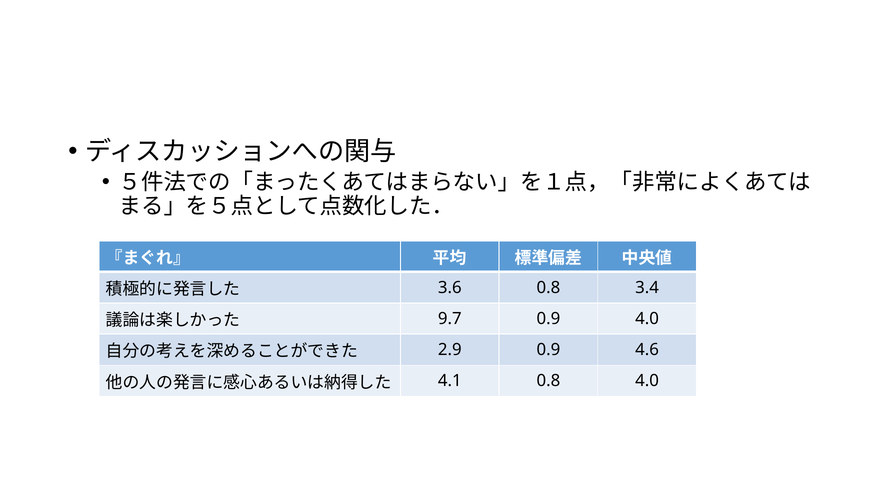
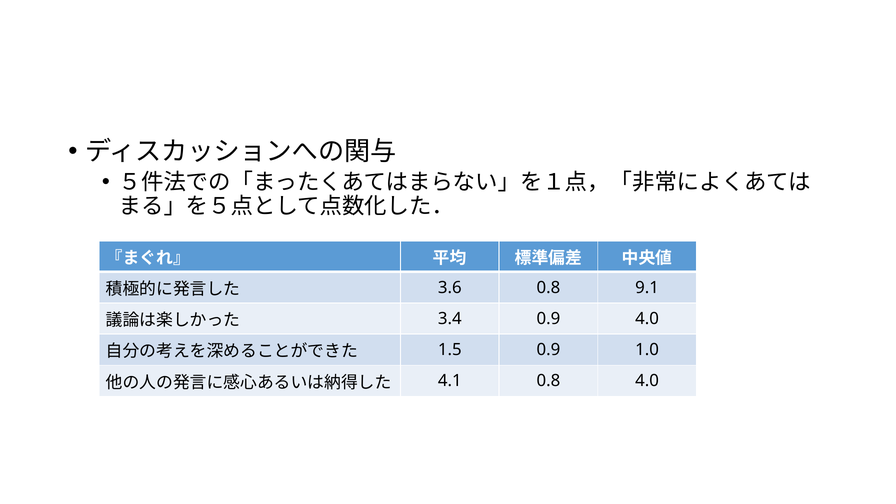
3.4: 3.4 -> 9.1
9.7: 9.7 -> 3.4
2.9: 2.9 -> 1.5
4.6: 4.6 -> 1.0
